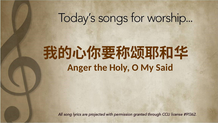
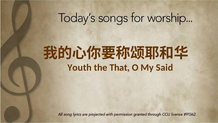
Anger: Anger -> Youth
Holy: Holy -> That
